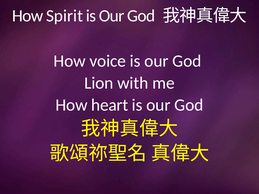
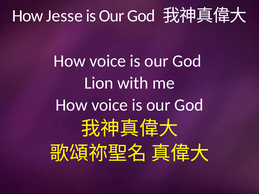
Spirit: Spirit -> Jesse
heart at (110, 105): heart -> voice
